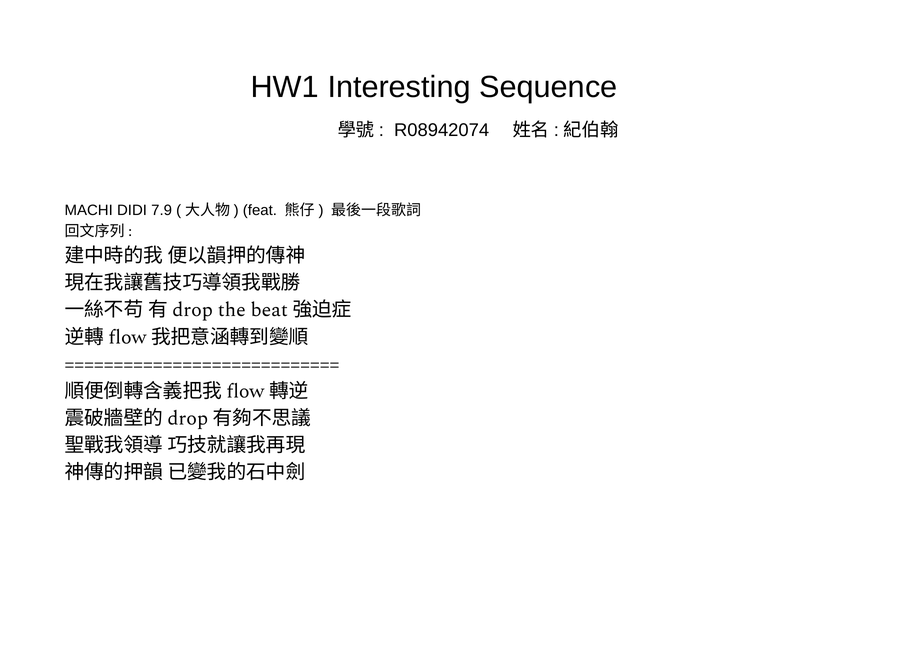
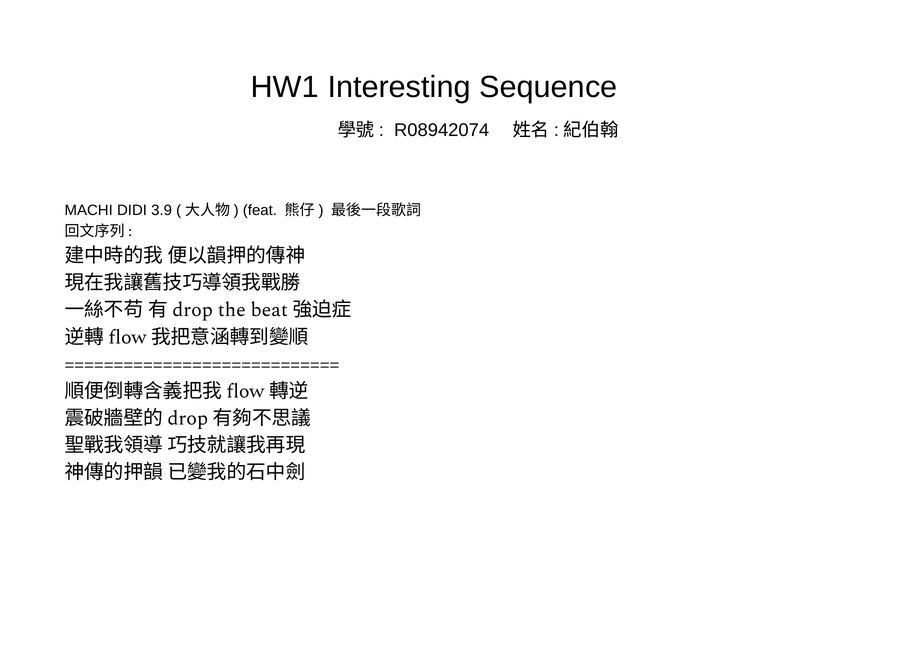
7.9: 7.9 -> 3.9
